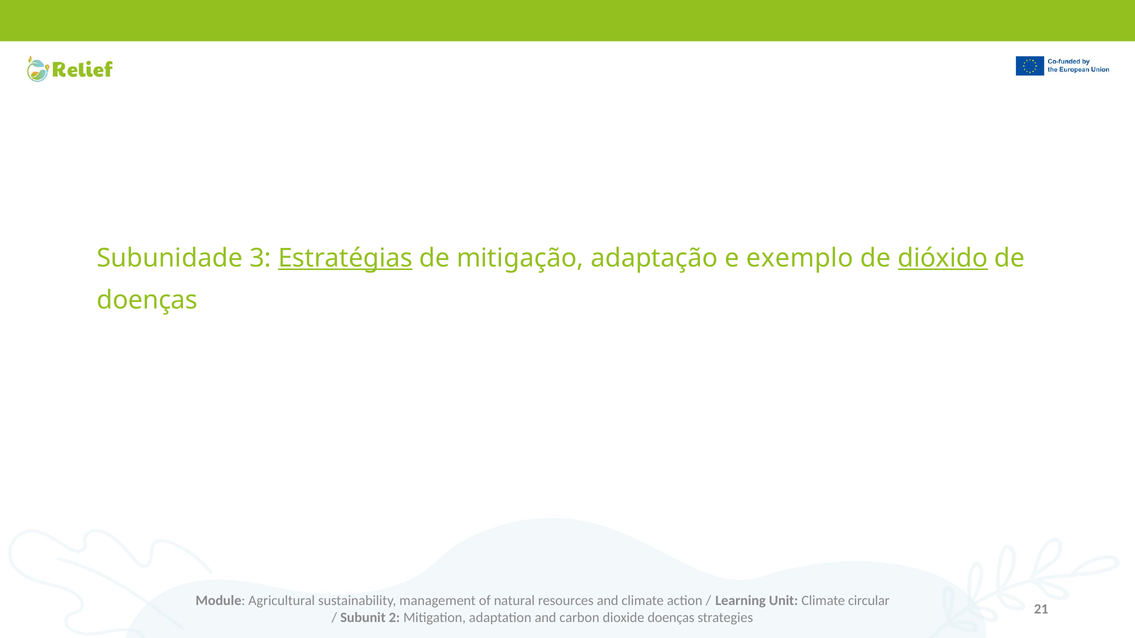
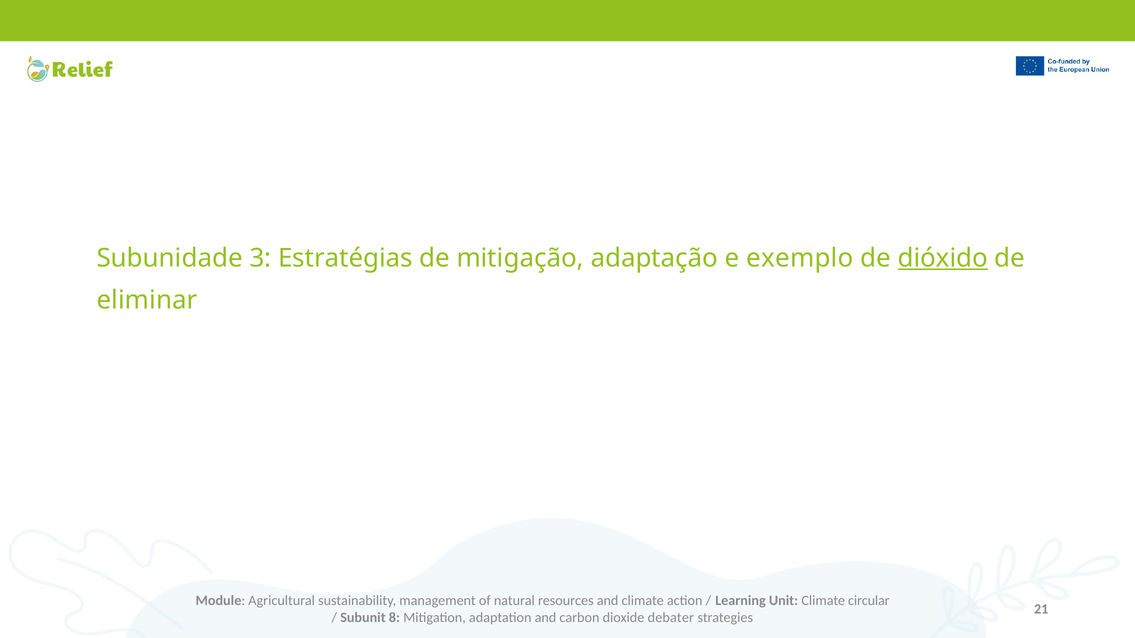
Estratégias underline: present -> none
doenças at (147, 301): doenças -> eliminar
2: 2 -> 8
dioxide doenças: doenças -> debater
